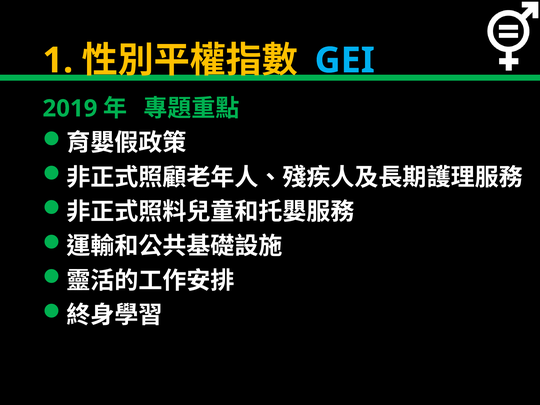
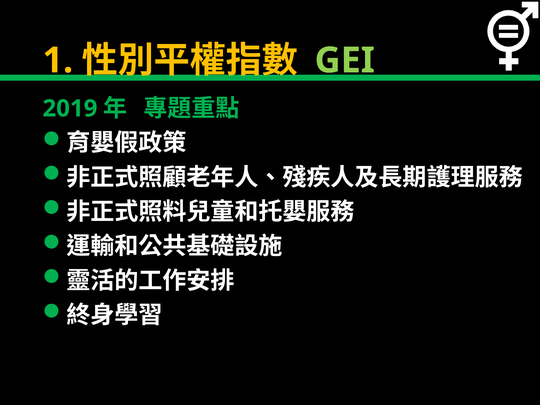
GEI colour: light blue -> light green
